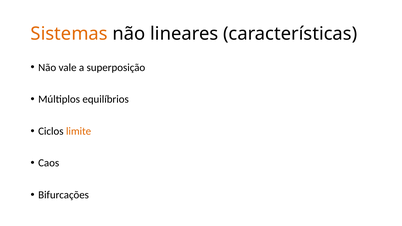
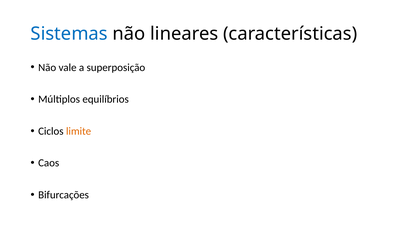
Sistemas colour: orange -> blue
